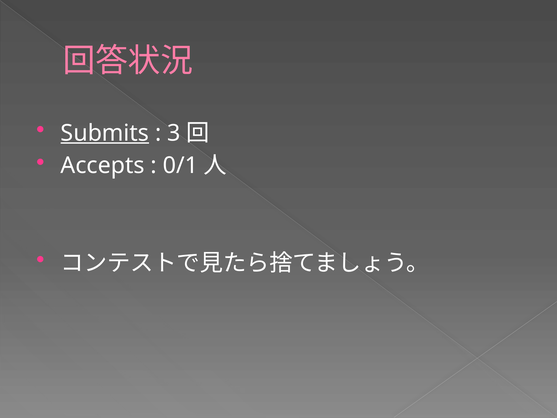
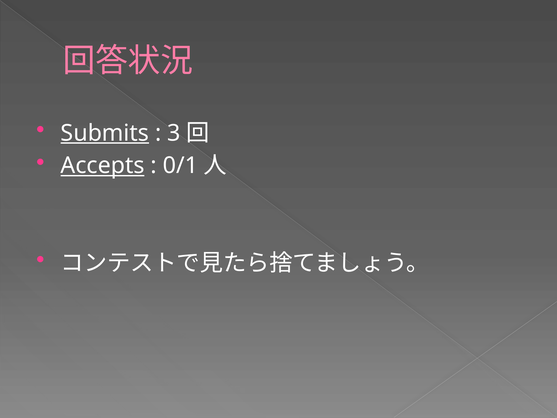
Accepts underline: none -> present
